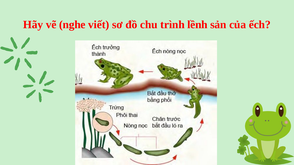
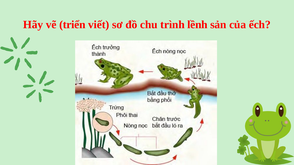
nghe: nghe -> triển
